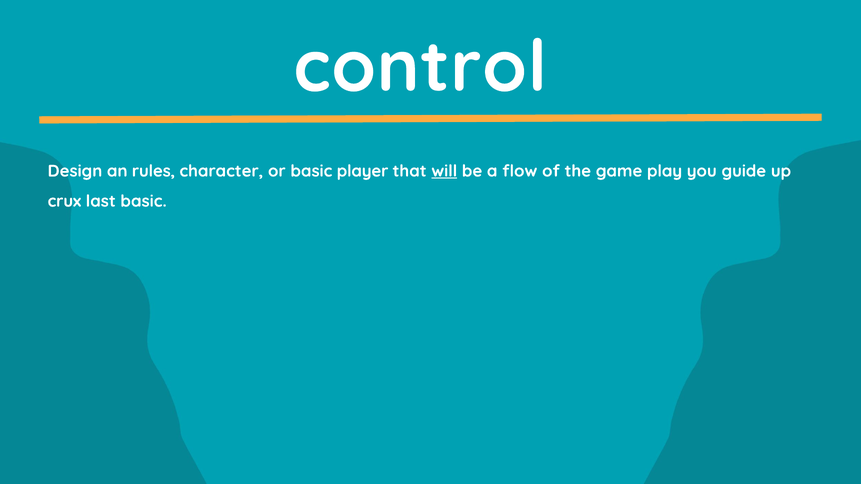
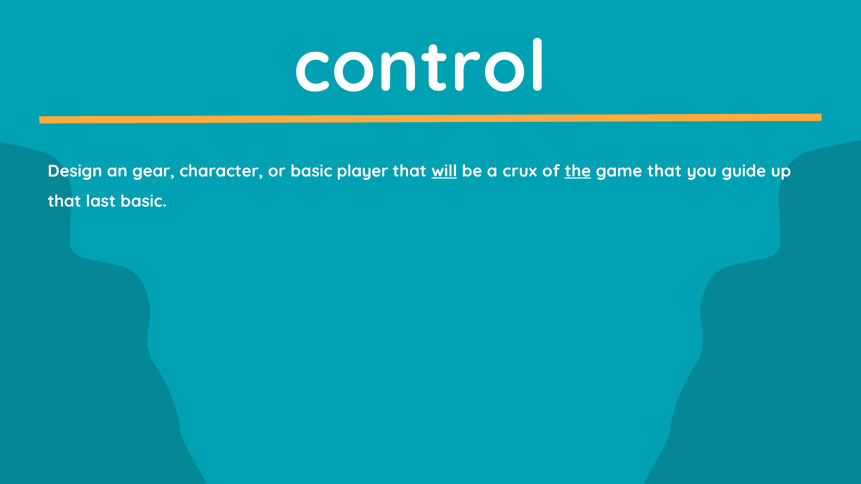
rules: rules -> gear
flow: flow -> crux
the underline: none -> present
game play: play -> that
crux at (64, 201): crux -> that
